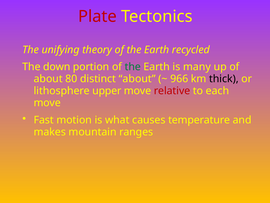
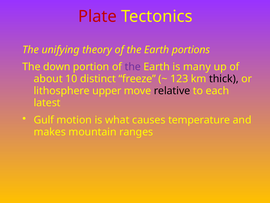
recycled: recycled -> portions
the at (133, 67) colour: green -> purple
80: 80 -> 10
distinct about: about -> freeze
966: 966 -> 123
relative colour: red -> black
move at (47, 103): move -> latest
Fast: Fast -> Gulf
